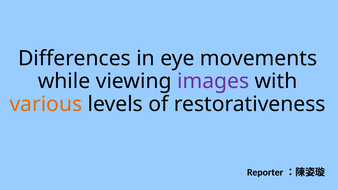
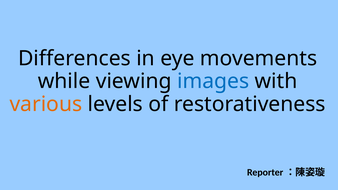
images colour: purple -> blue
